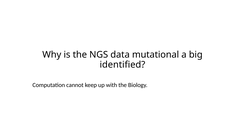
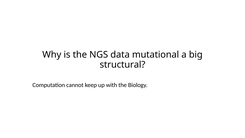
identified: identified -> structural
